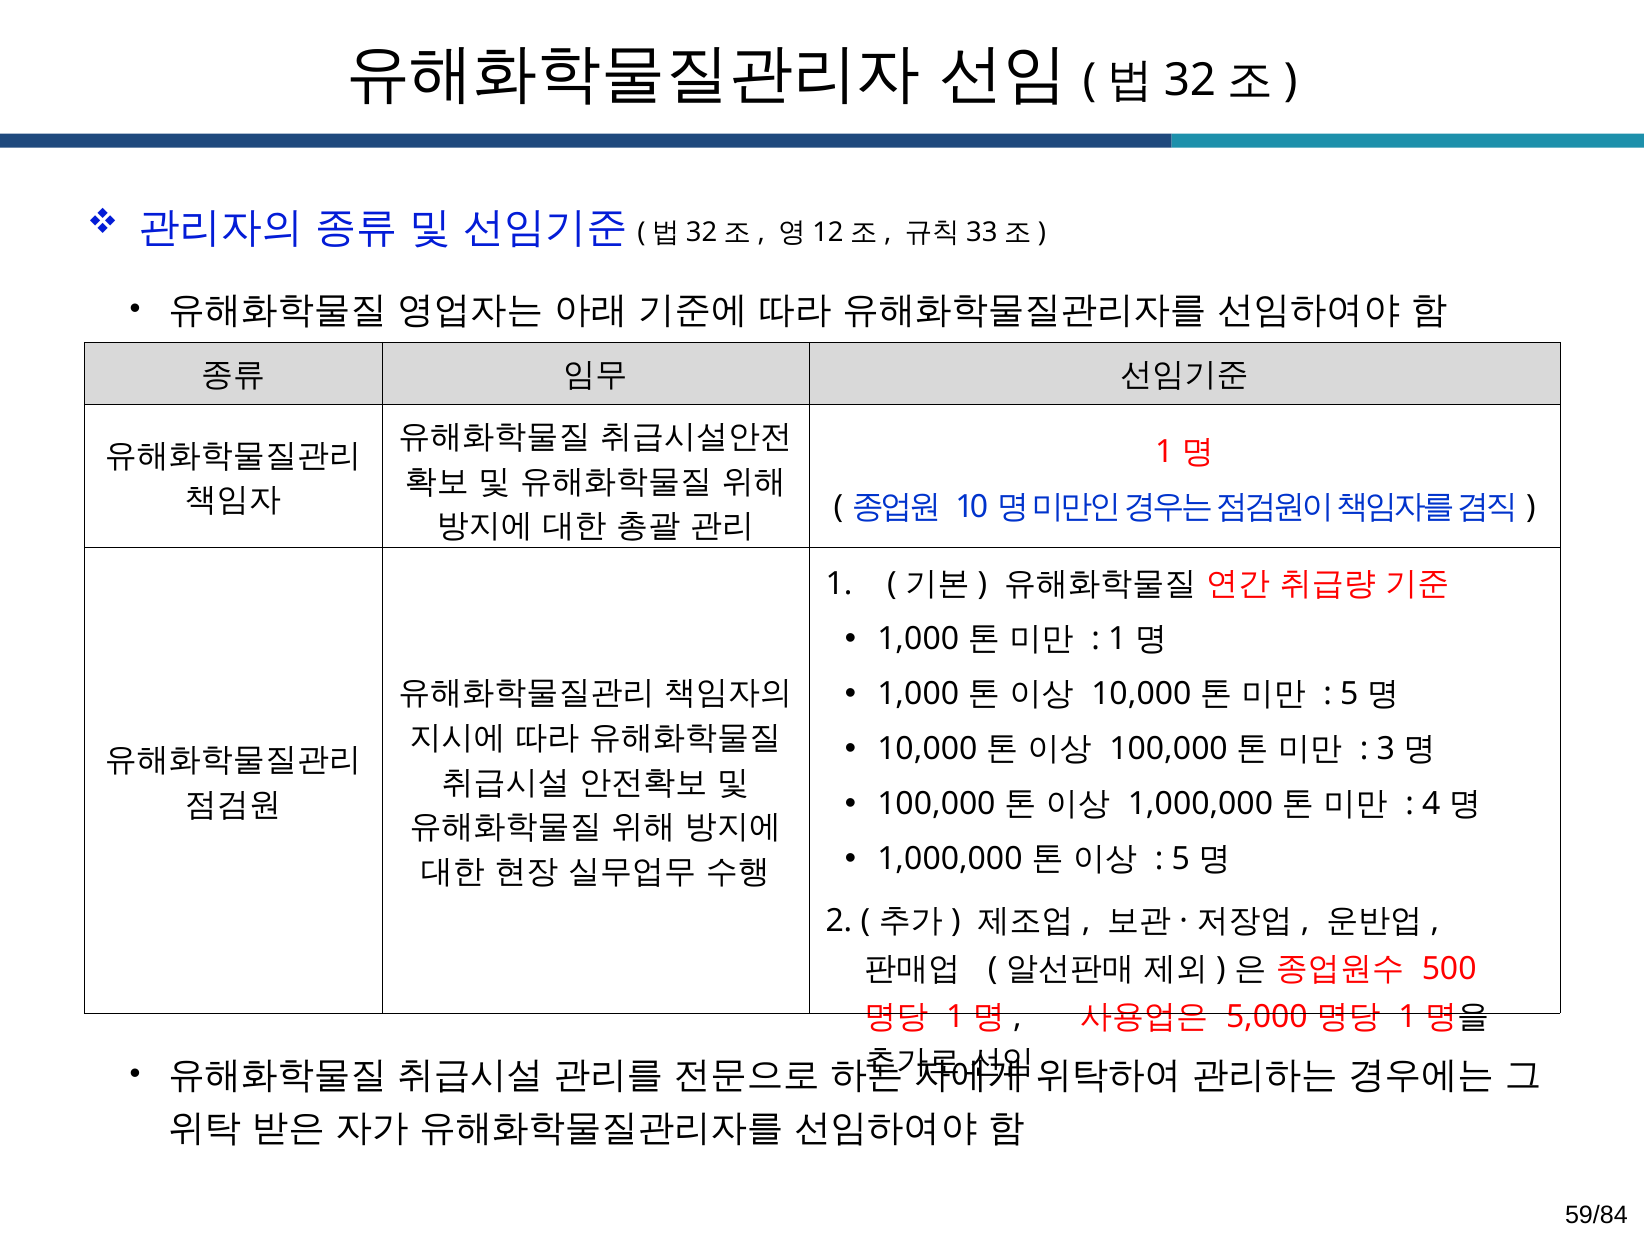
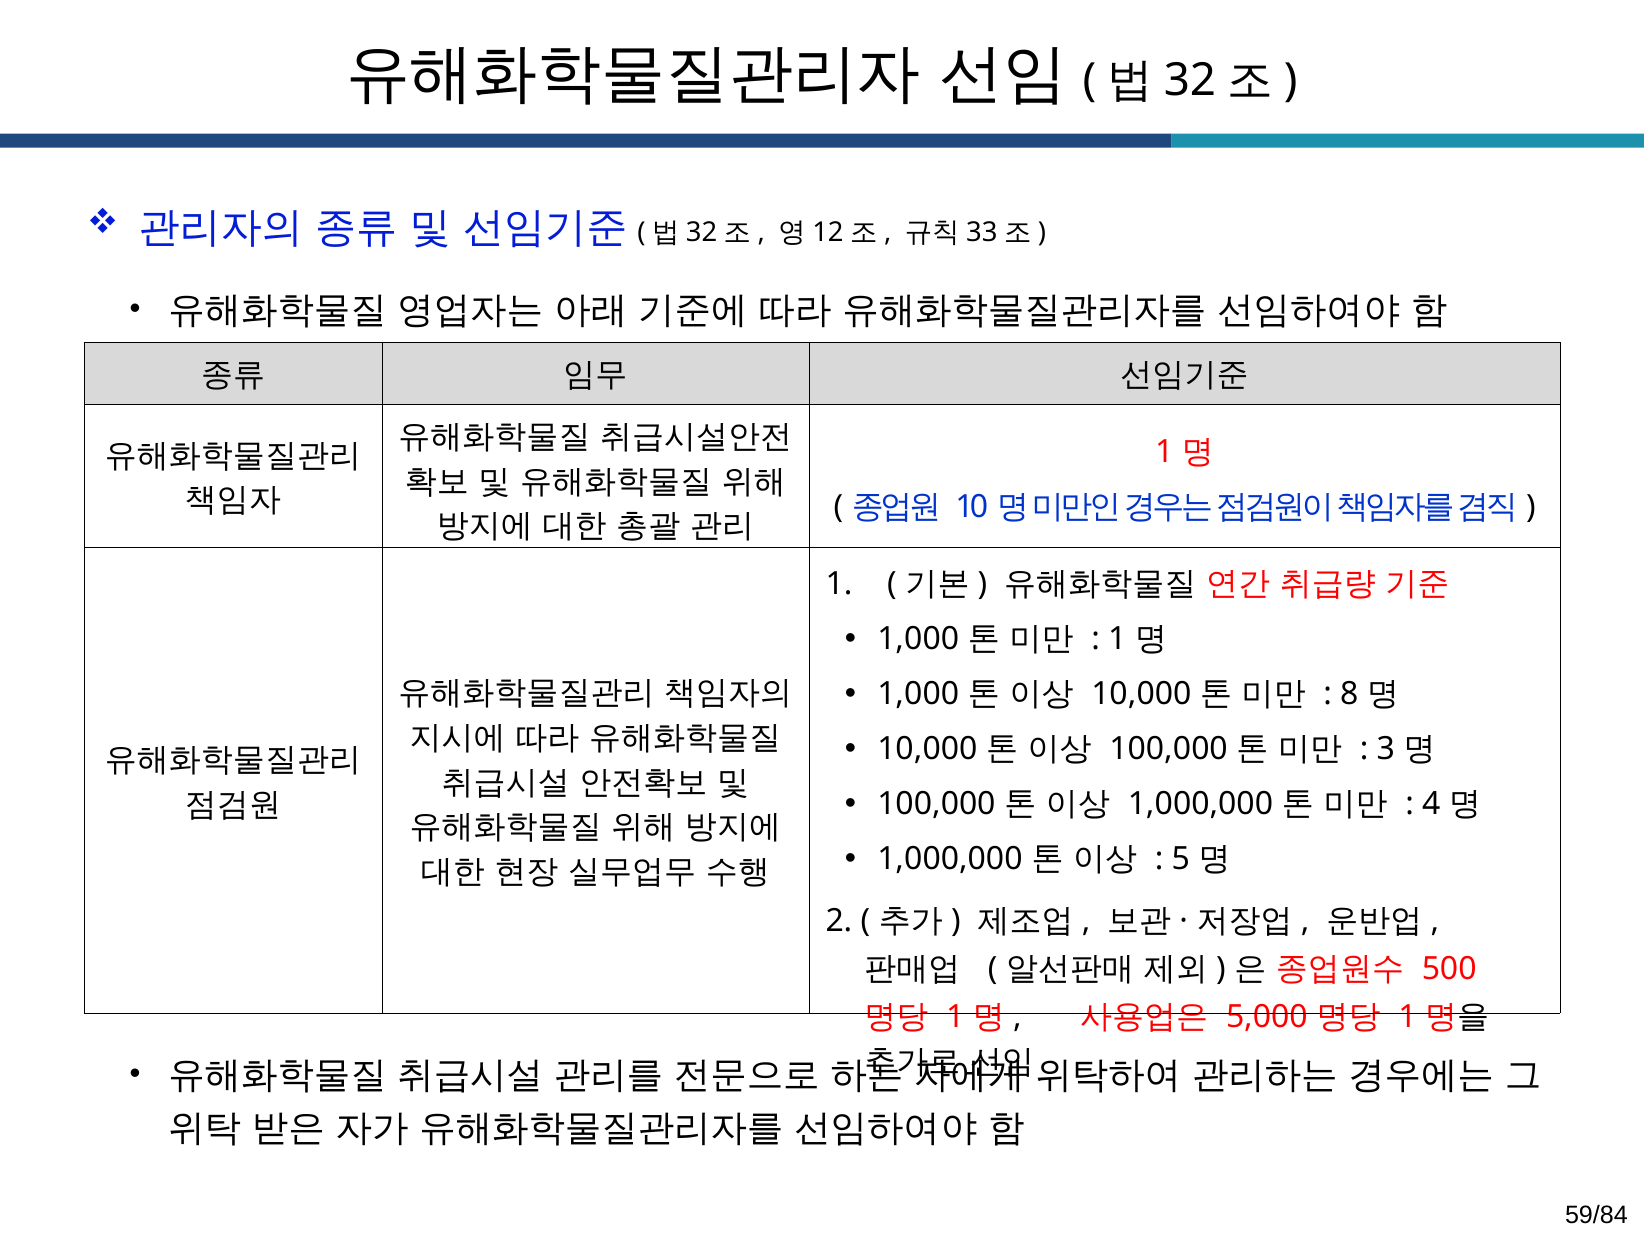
5 at (1349, 694): 5 -> 8
